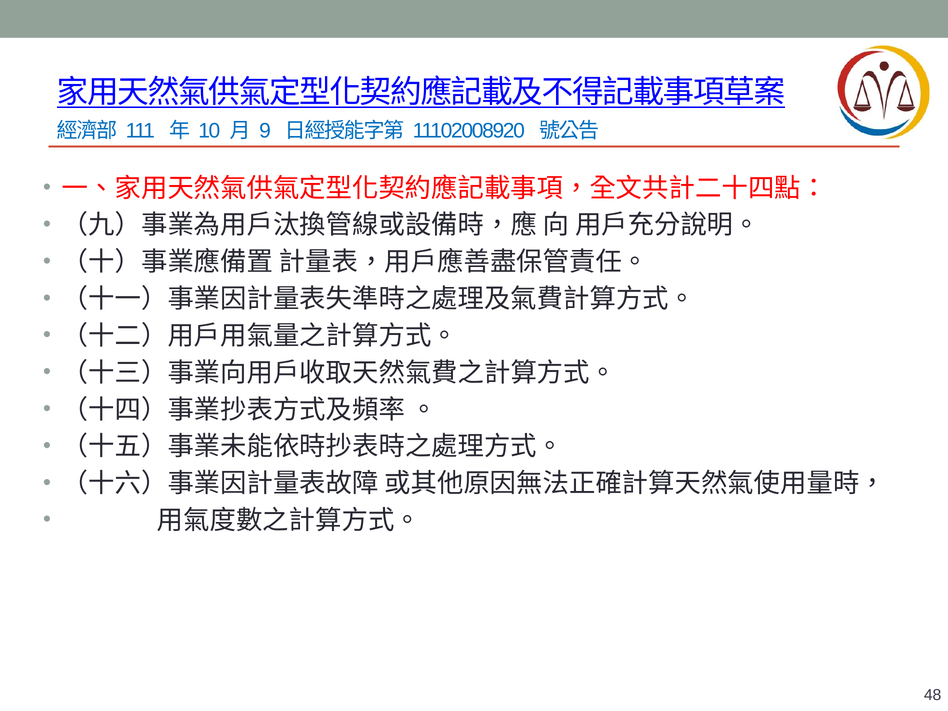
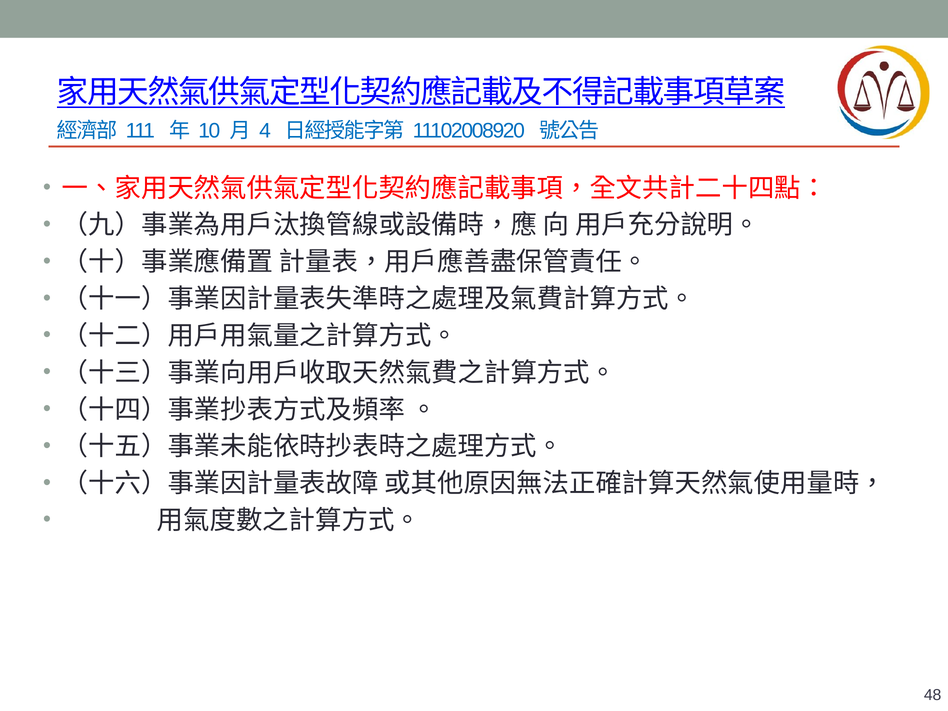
9: 9 -> 4
